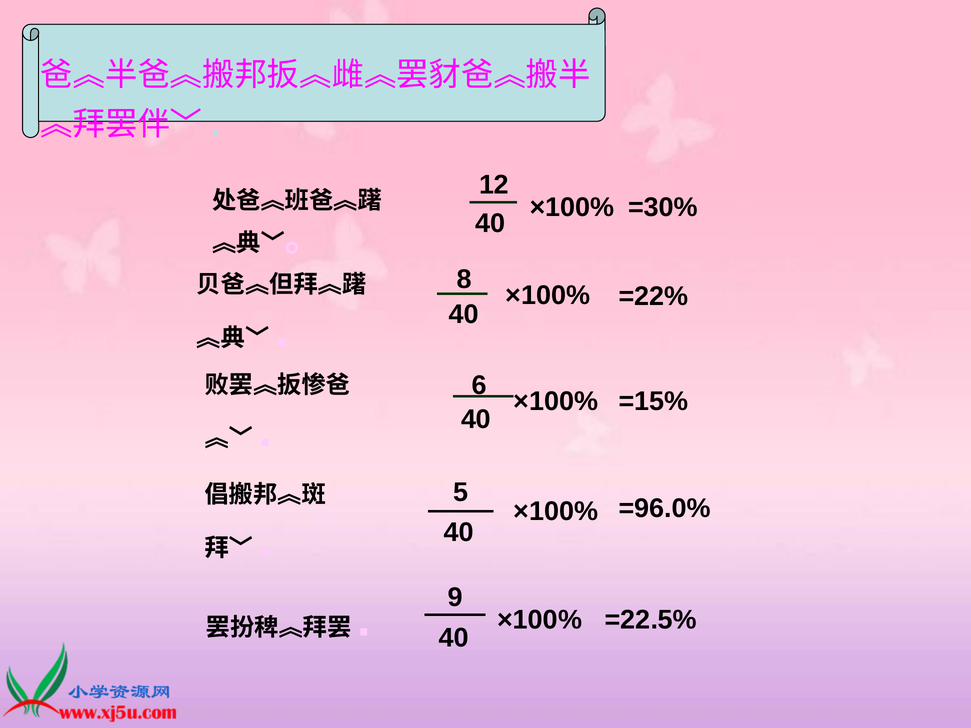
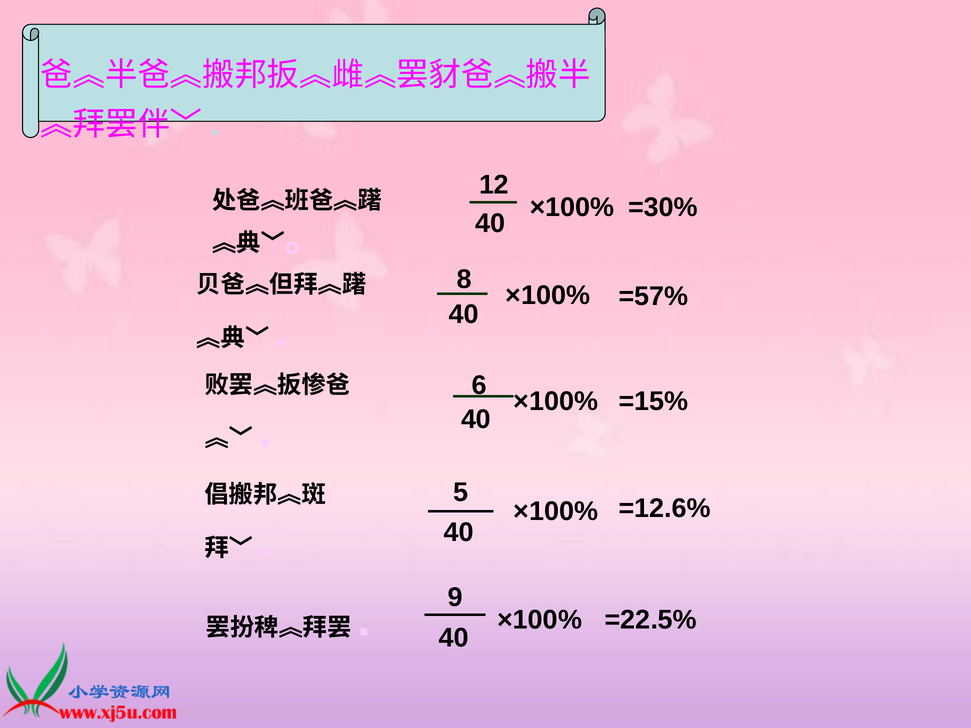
=22%: =22% -> =57%
=96.0%: =96.0% -> =12.6%
